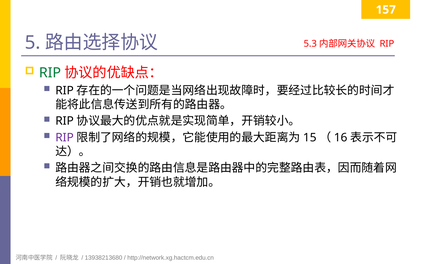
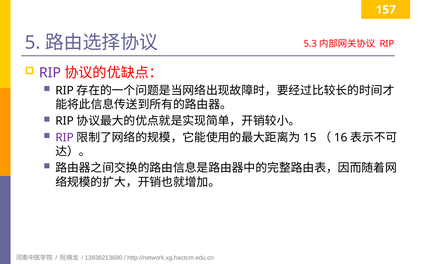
RIP at (50, 73) colour: green -> purple
